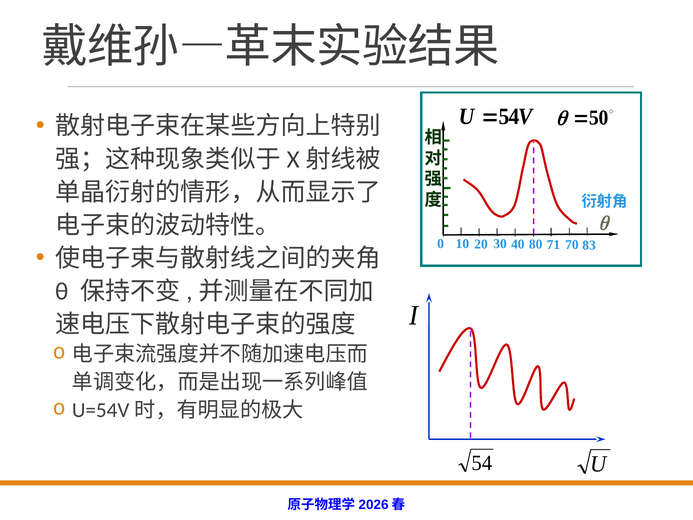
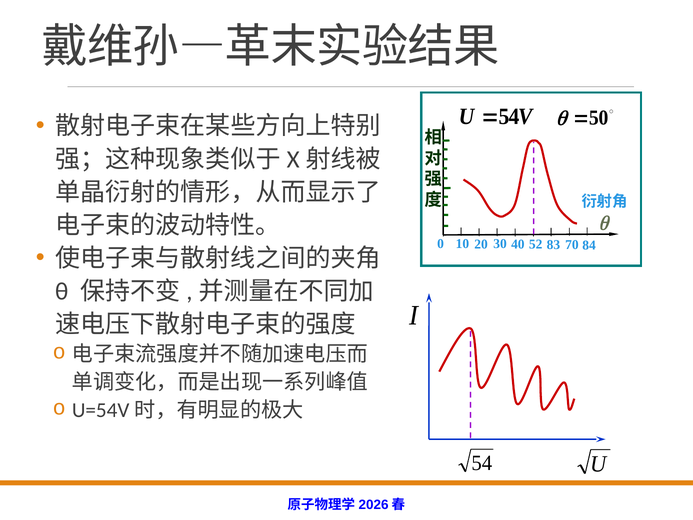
80: 80 -> 52
71: 71 -> 83
83: 83 -> 84
